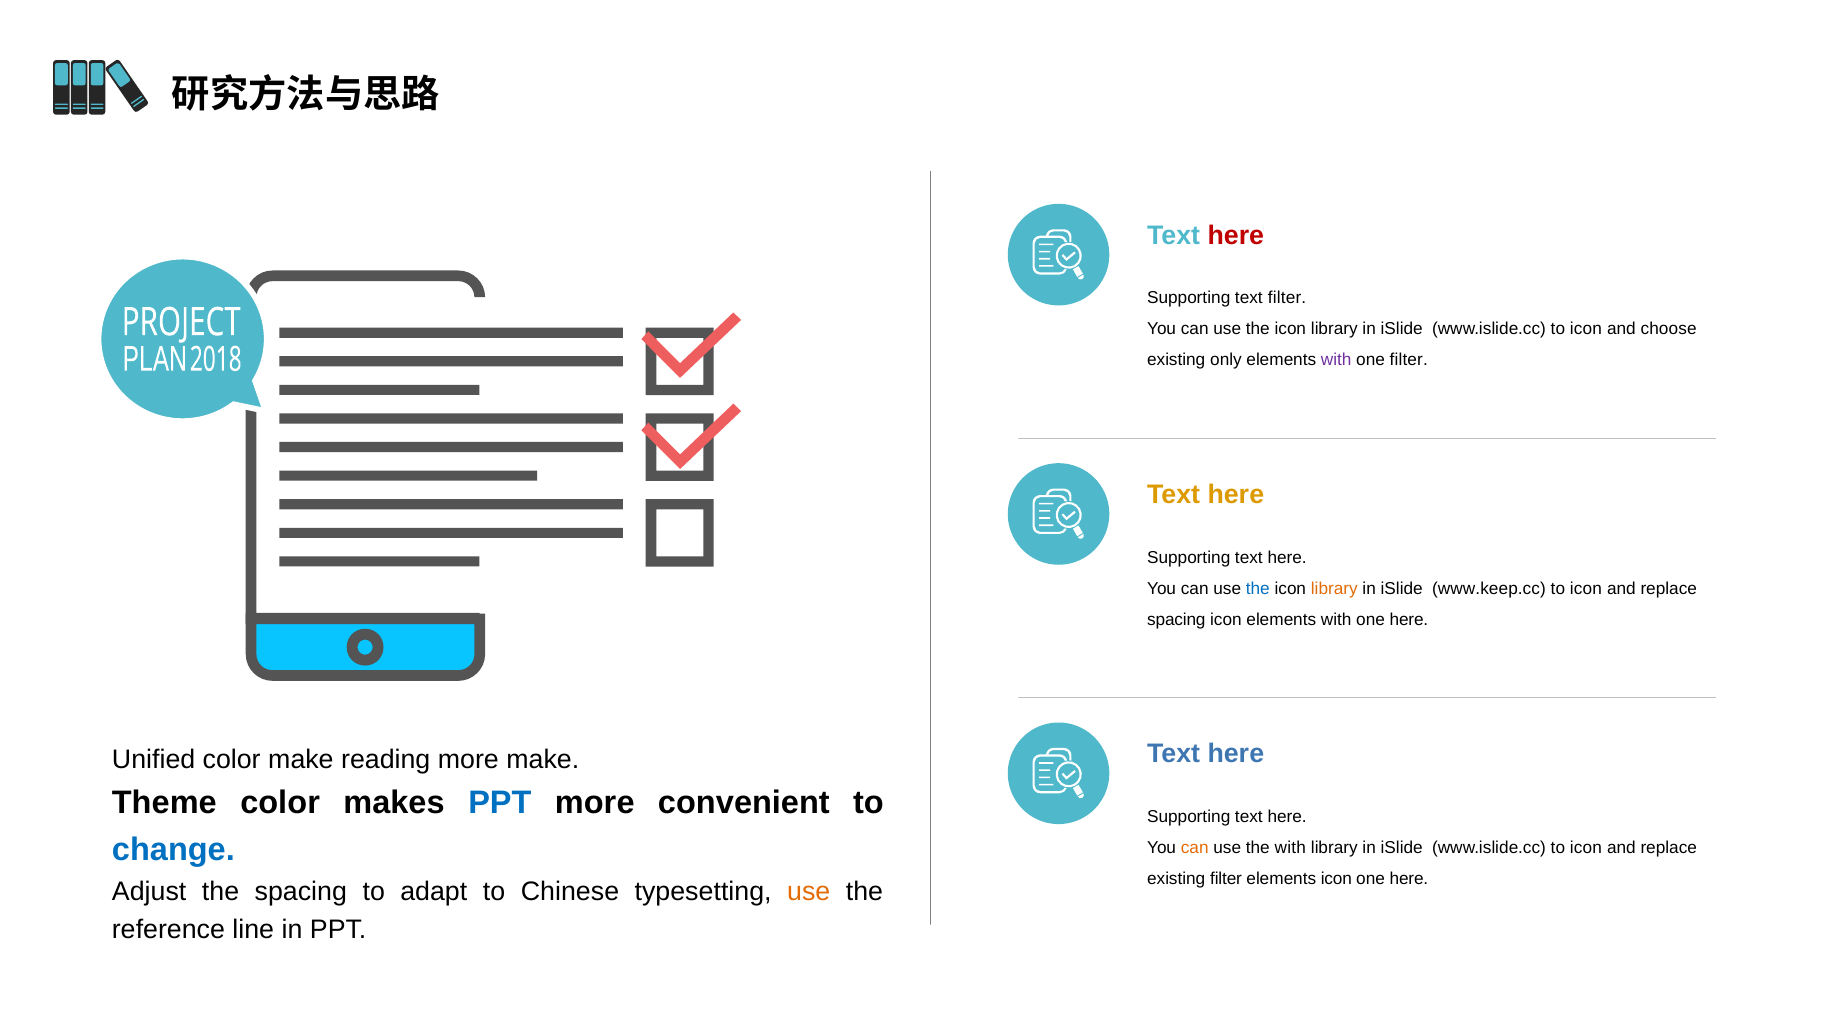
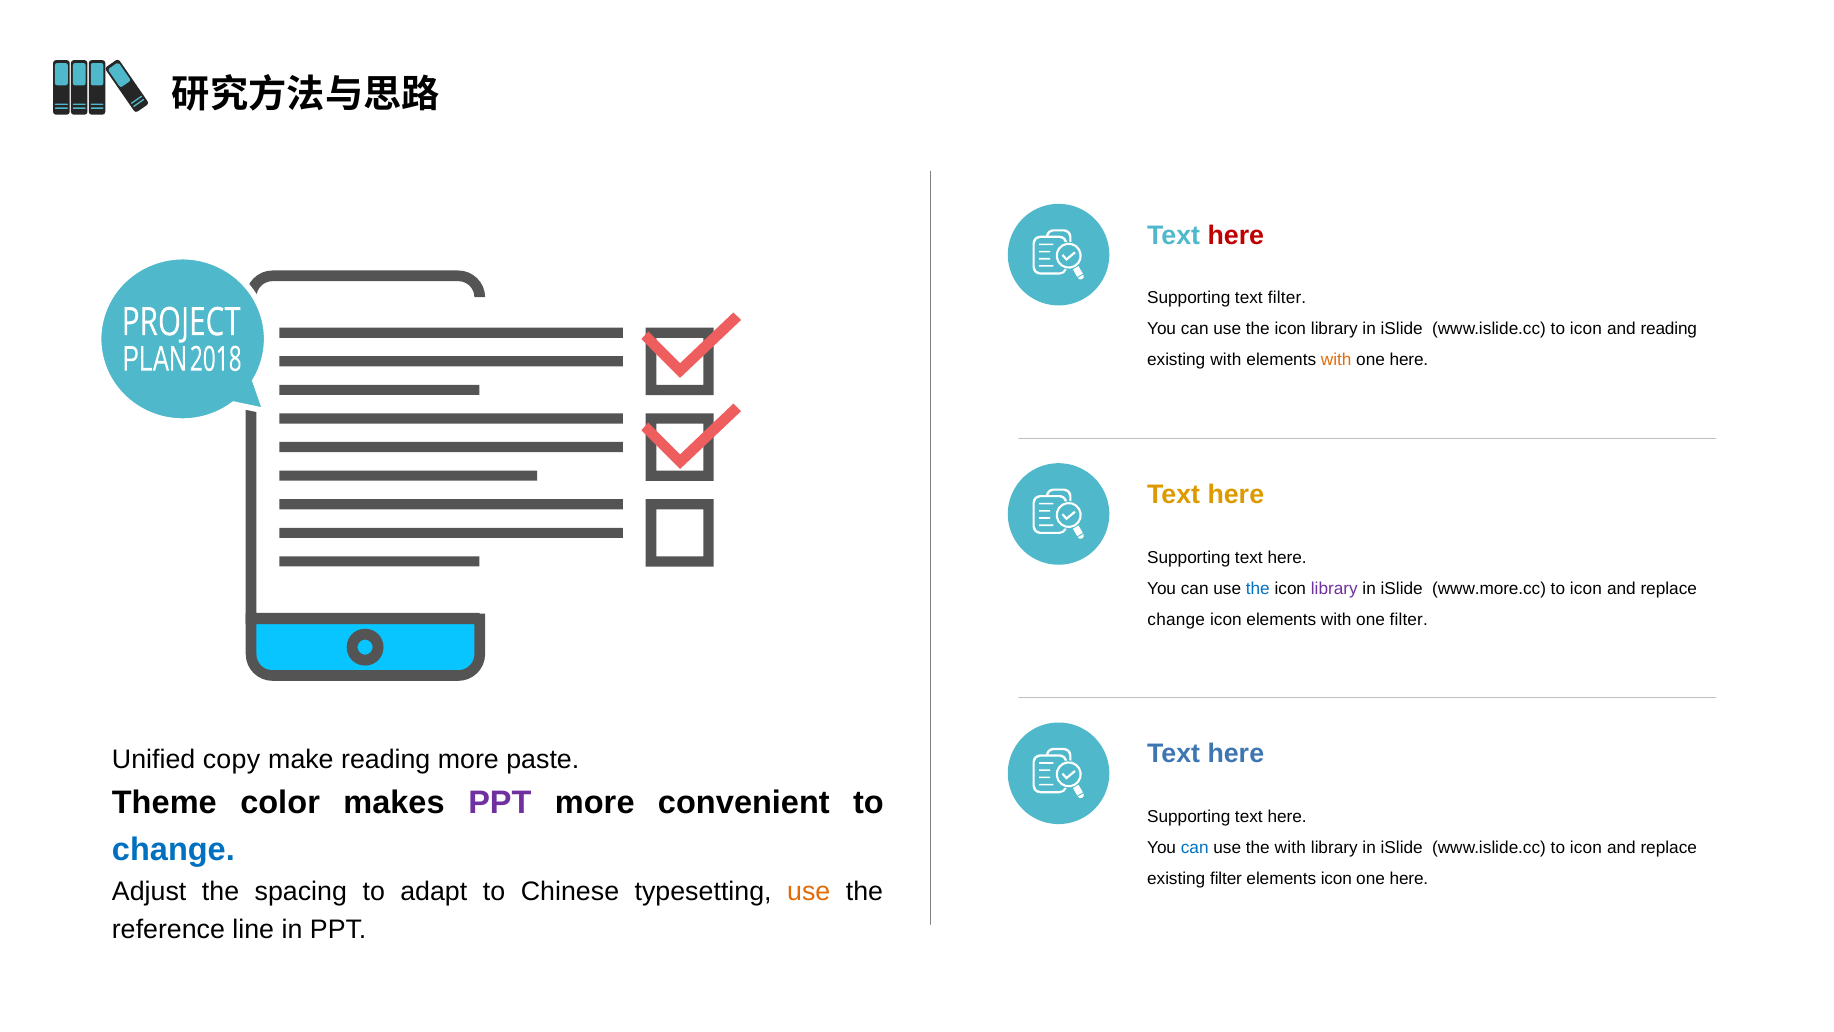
and choose: choose -> reading
existing only: only -> with
with at (1336, 360) colour: purple -> orange
filter at (1409, 360): filter -> here
library at (1334, 588) colour: orange -> purple
www.keep.cc: www.keep.cc -> www.more.cc
spacing at (1176, 619): spacing -> change
with one here: here -> filter
Unified color: color -> copy
more make: make -> paste
PPT at (500, 803) colour: blue -> purple
can at (1195, 847) colour: orange -> blue
